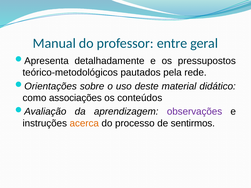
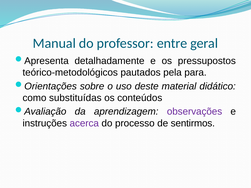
rede: rede -> para
associações: associações -> substituídas
acerca colour: orange -> purple
